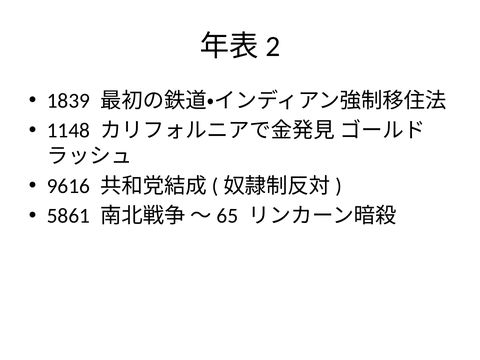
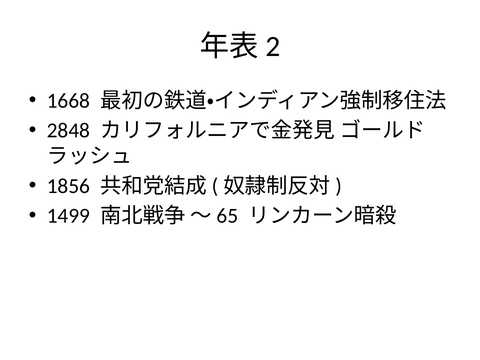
1839: 1839 -> 1668
1148: 1148 -> 2848
9616: 9616 -> 1856
5861: 5861 -> 1499
